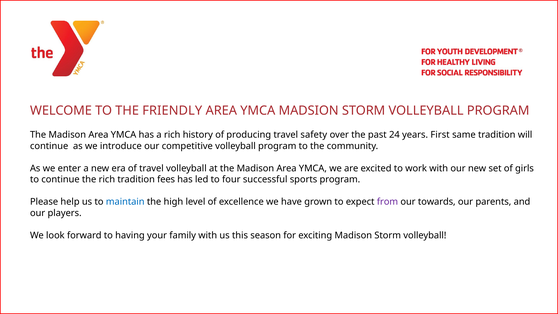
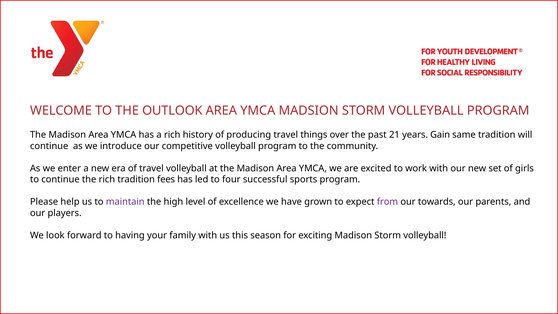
FRIENDLY: FRIENDLY -> OUTLOOK
safety: safety -> things
24: 24 -> 21
First: First -> Gain
maintain colour: blue -> purple
